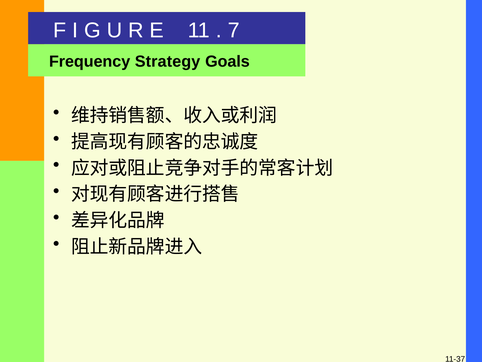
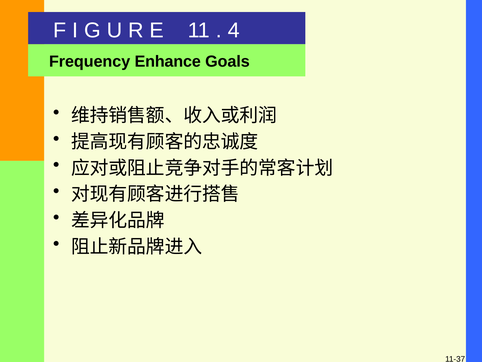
7: 7 -> 4
Strategy: Strategy -> Enhance
